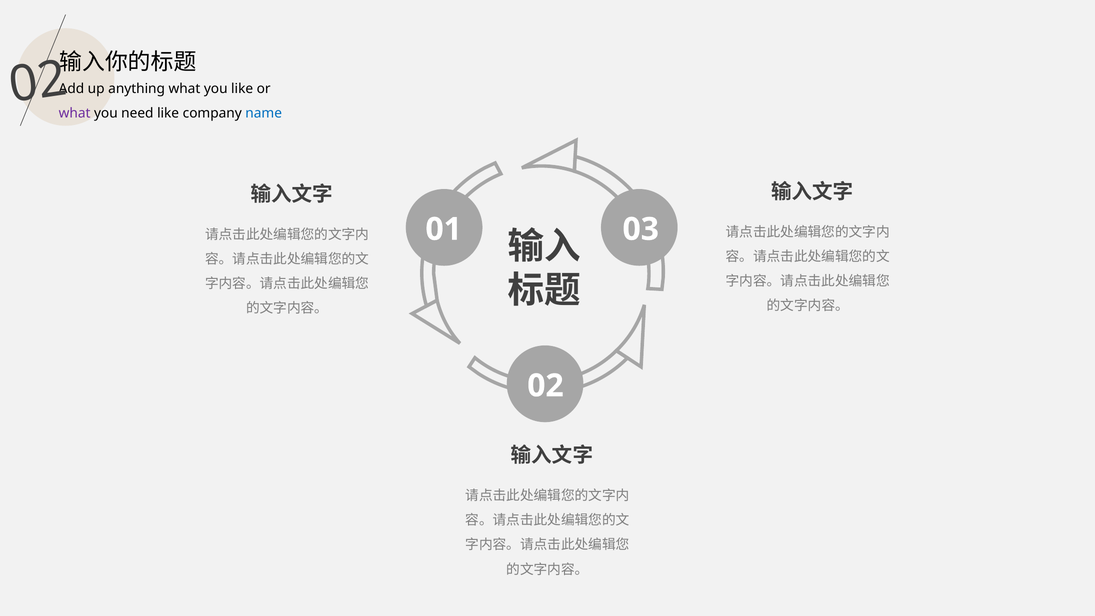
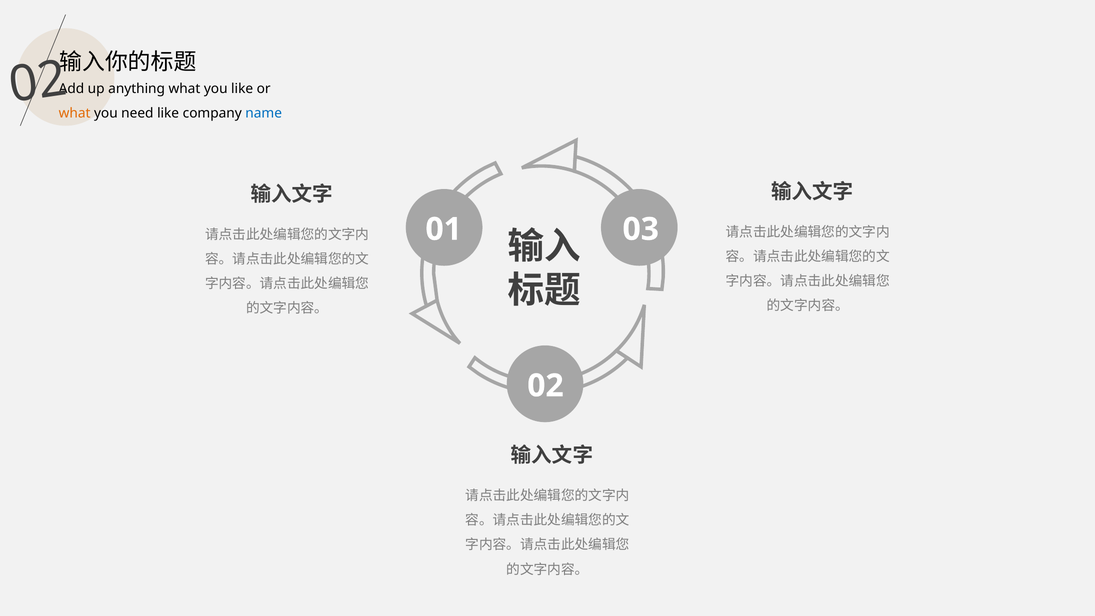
what at (75, 113) colour: purple -> orange
